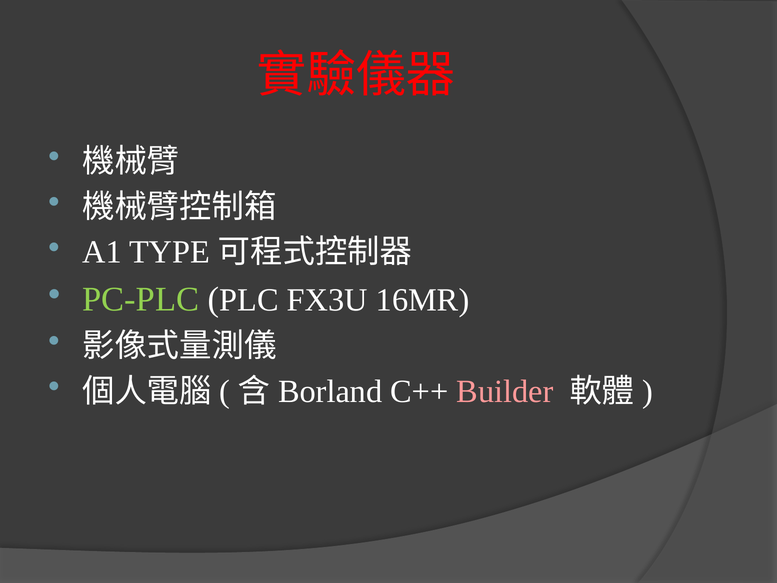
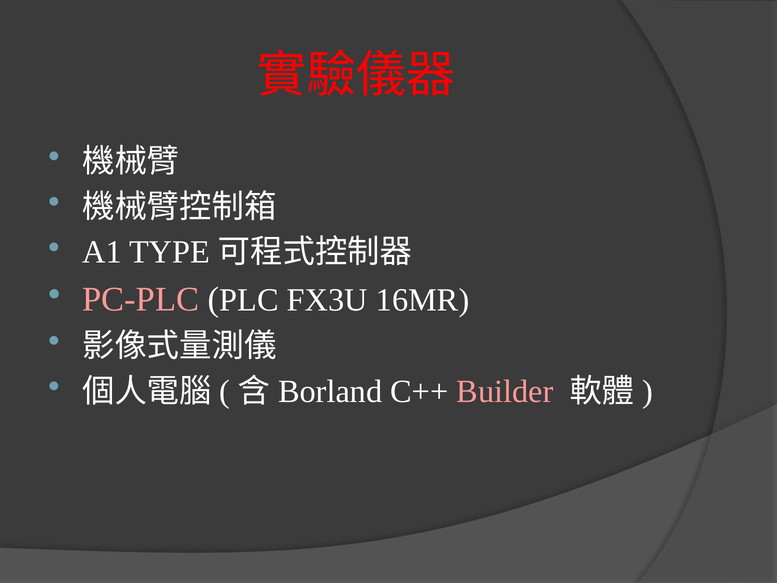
PC-PLC colour: light green -> pink
